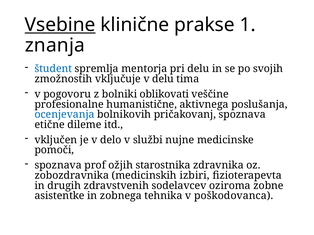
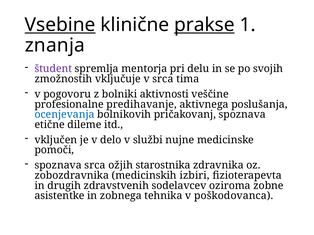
prakse underline: none -> present
študent colour: blue -> purple
v delu: delu -> srca
oblikovati: oblikovati -> aktivnosti
humanistične: humanistične -> predihavanje
spoznava prof: prof -> srca
